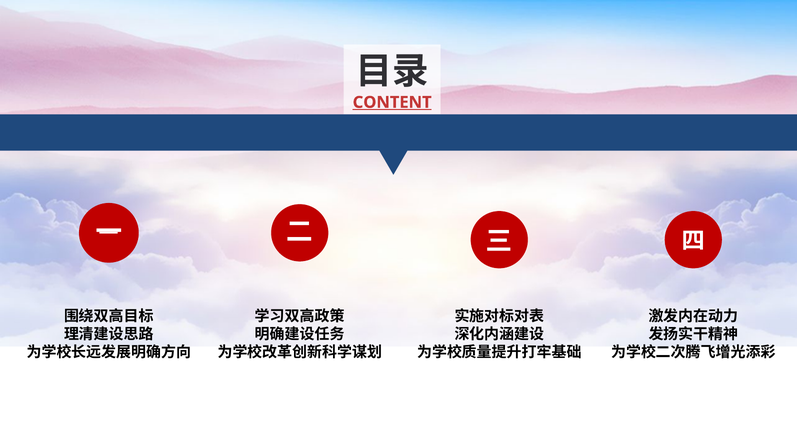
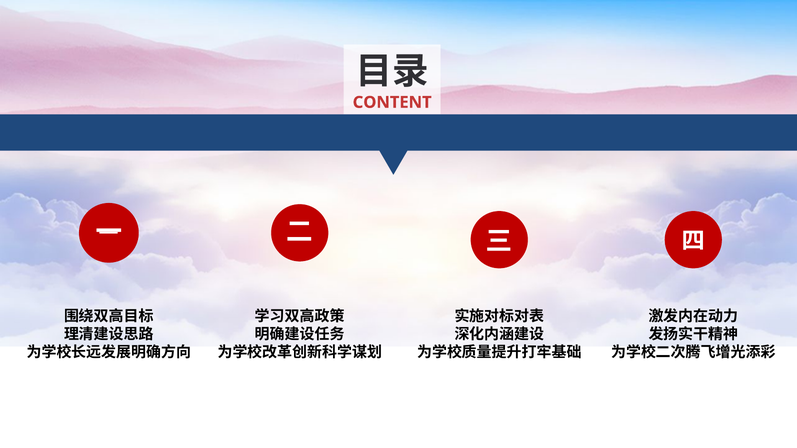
CONTENT underline: present -> none
